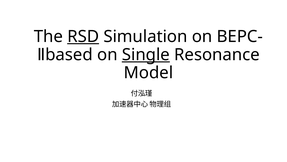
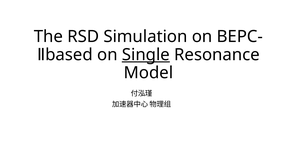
RSD underline: present -> none
